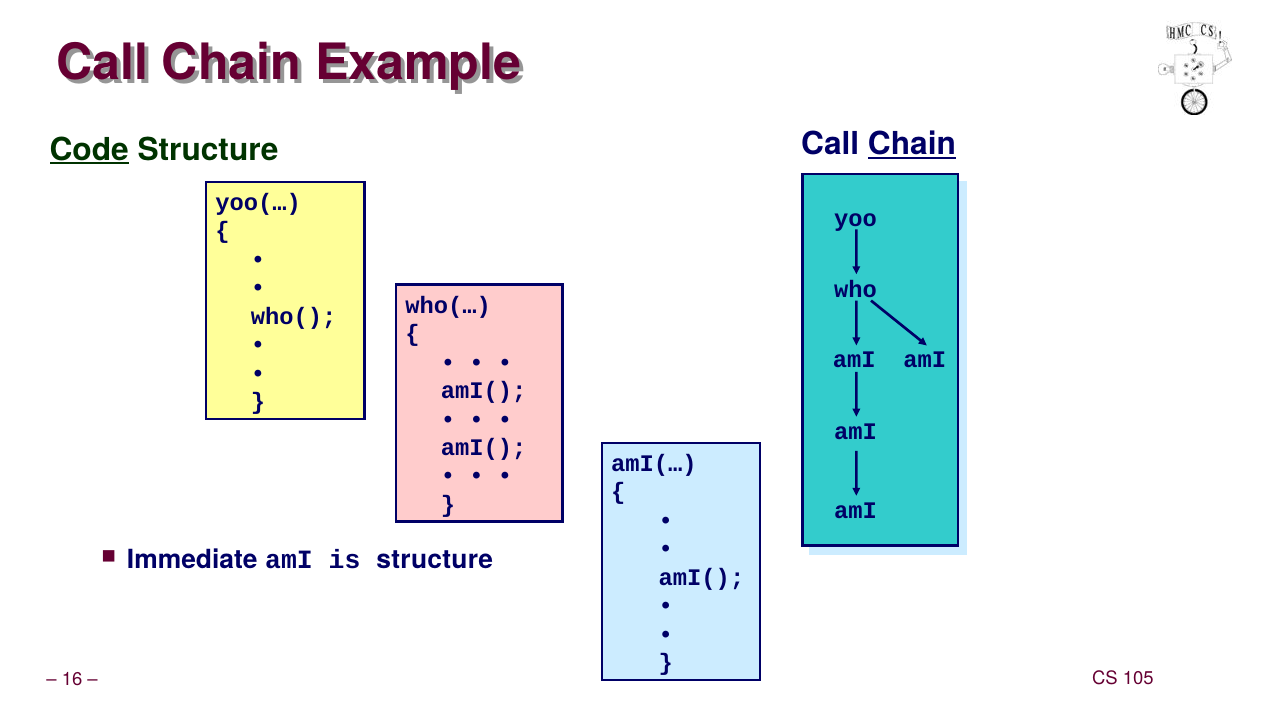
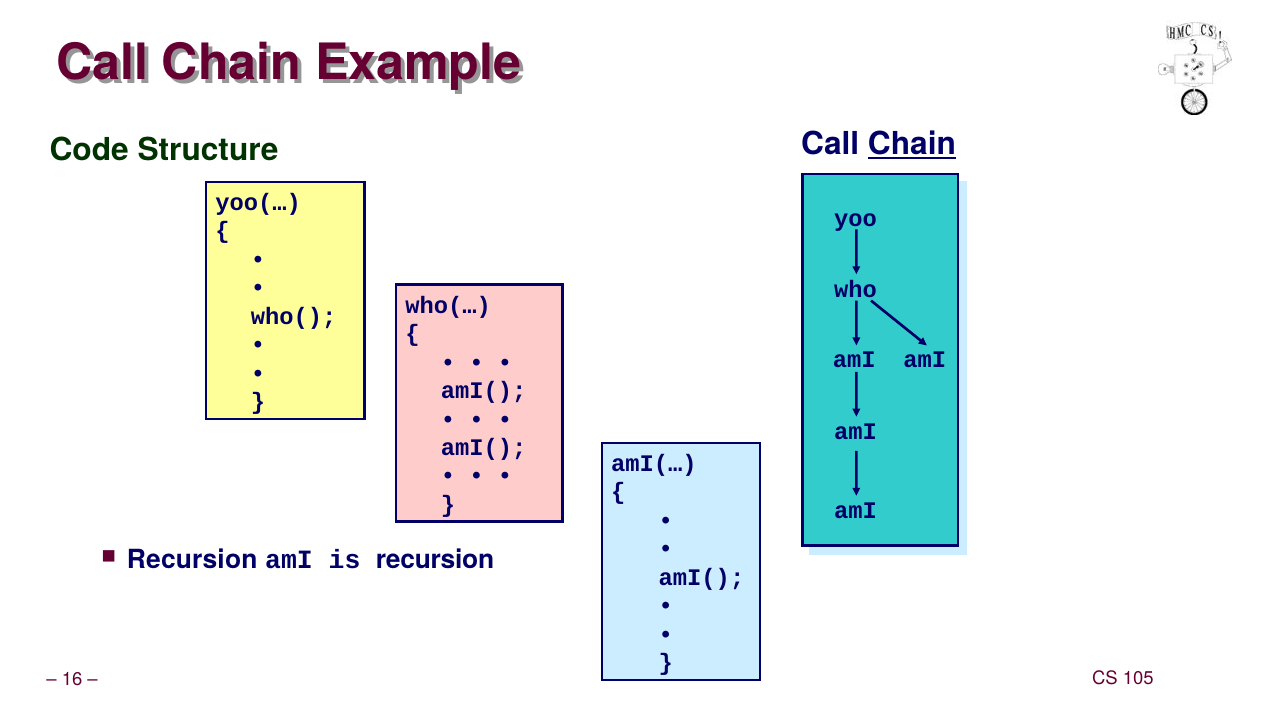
Code underline: present -> none
Immediate at (192, 561): Immediate -> Recursion
is structure: structure -> recursion
